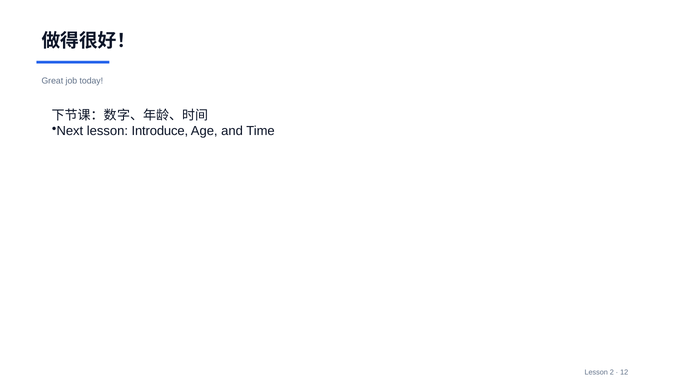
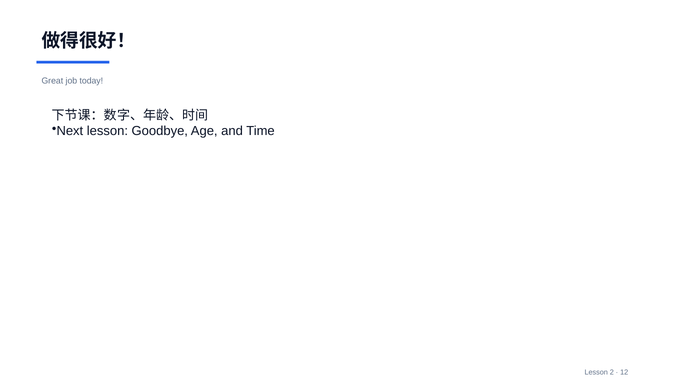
Introduce: Introduce -> Goodbye
